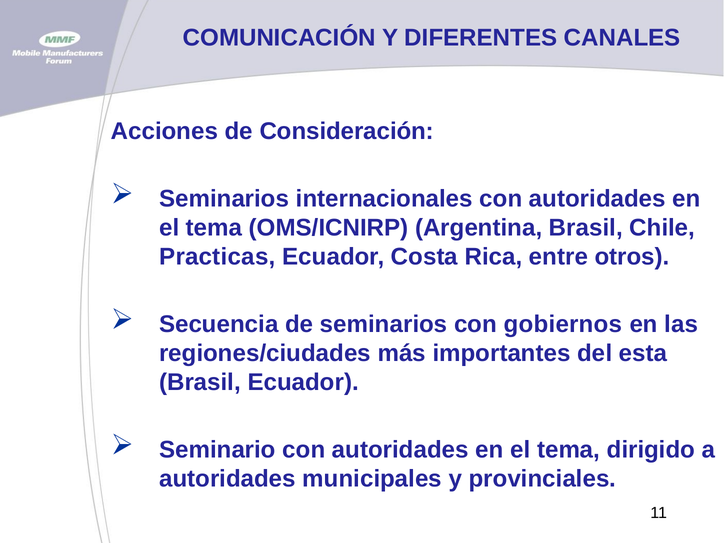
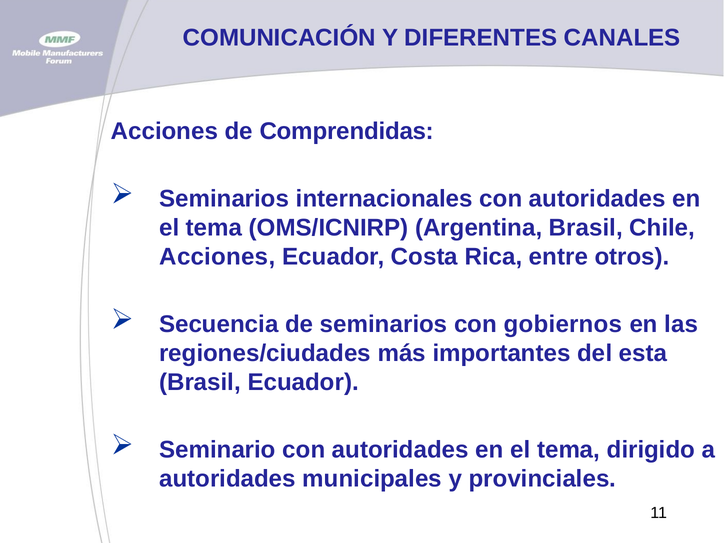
Consideración: Consideración -> Comprendidas
Practicas at (217, 257): Practicas -> Acciones
